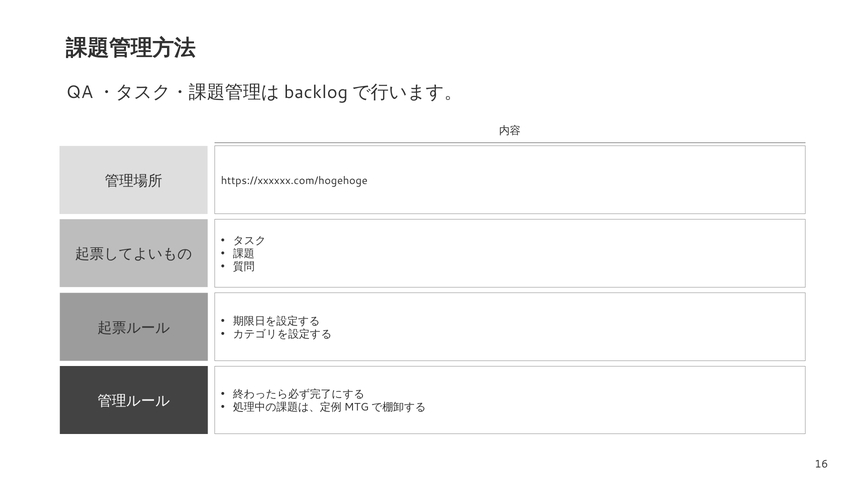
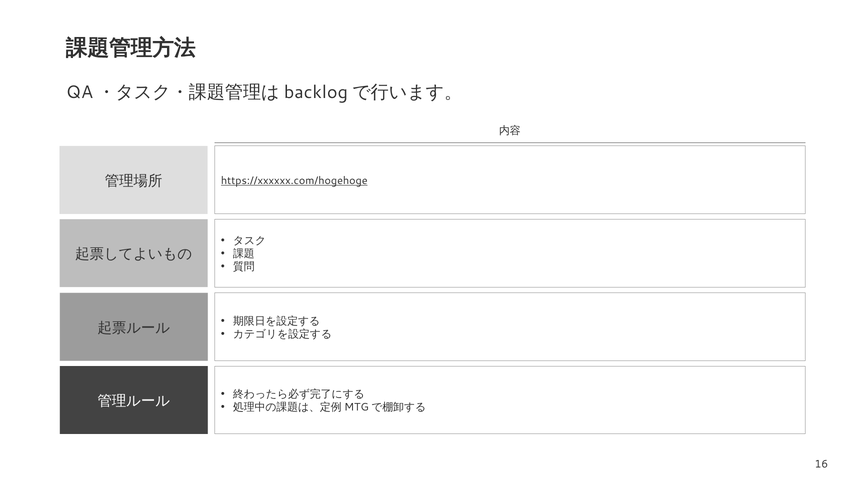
https://xxxxxx.com/hogehoge underline: none -> present
